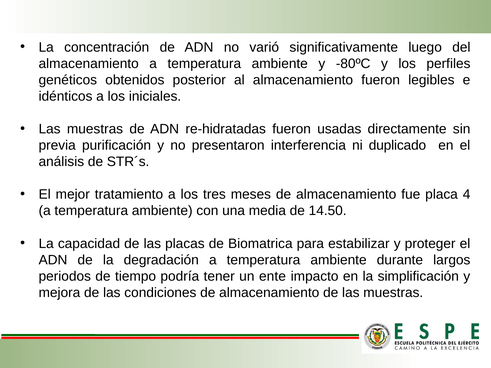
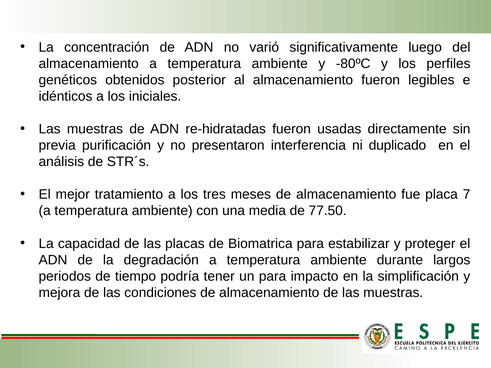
4: 4 -> 7
14.50: 14.50 -> 77.50
un ente: ente -> para
